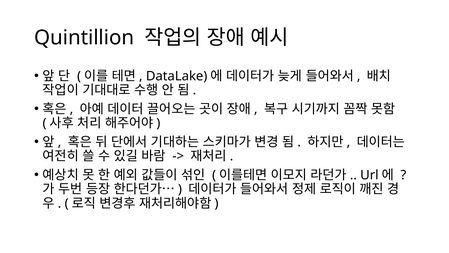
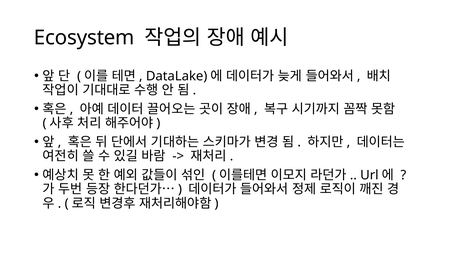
Quintillion: Quintillion -> Ecosystem
